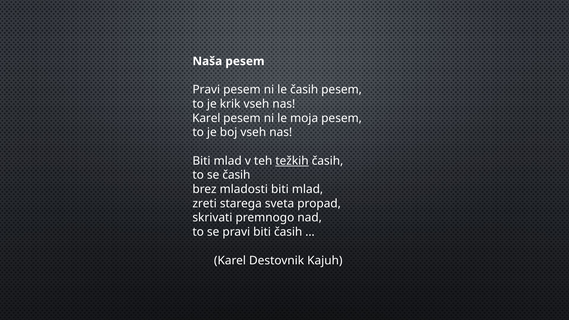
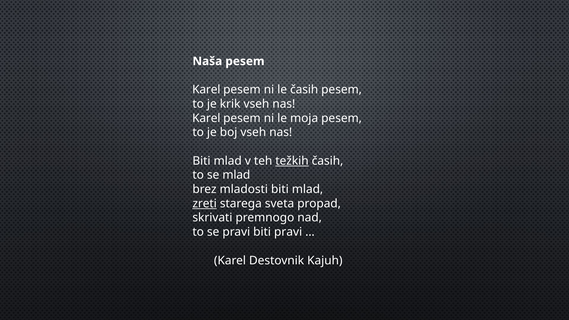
Pravi at (206, 90): Pravi -> Karel
se časih: časih -> mlad
zreti underline: none -> present
biti časih: časih -> pravi
